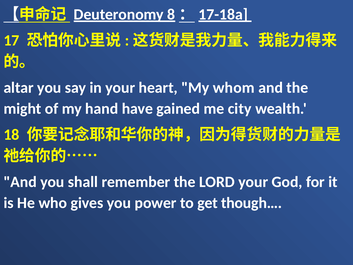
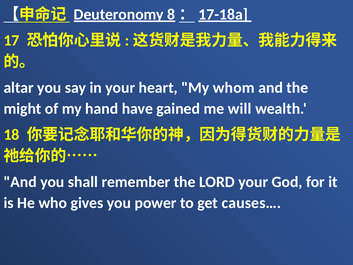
city: city -> will
though…: though… -> causes…
